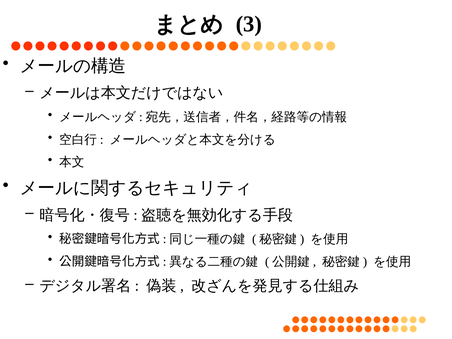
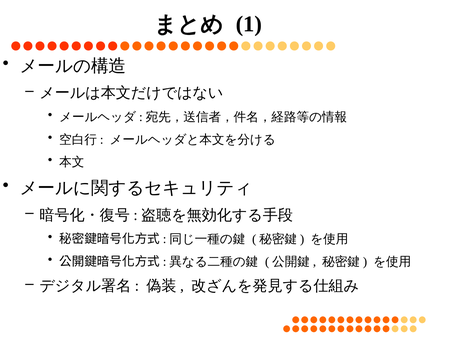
3: 3 -> 1
